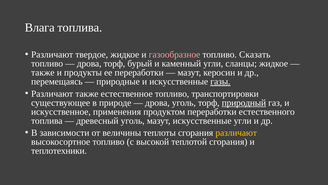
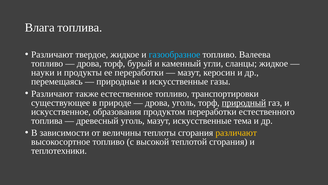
газообразное colour: pink -> light blue
Сказать: Сказать -> Валеева
также at (43, 72): также -> науки
газы underline: present -> none
применения: применения -> образования
искусственные угли: угли -> тема
